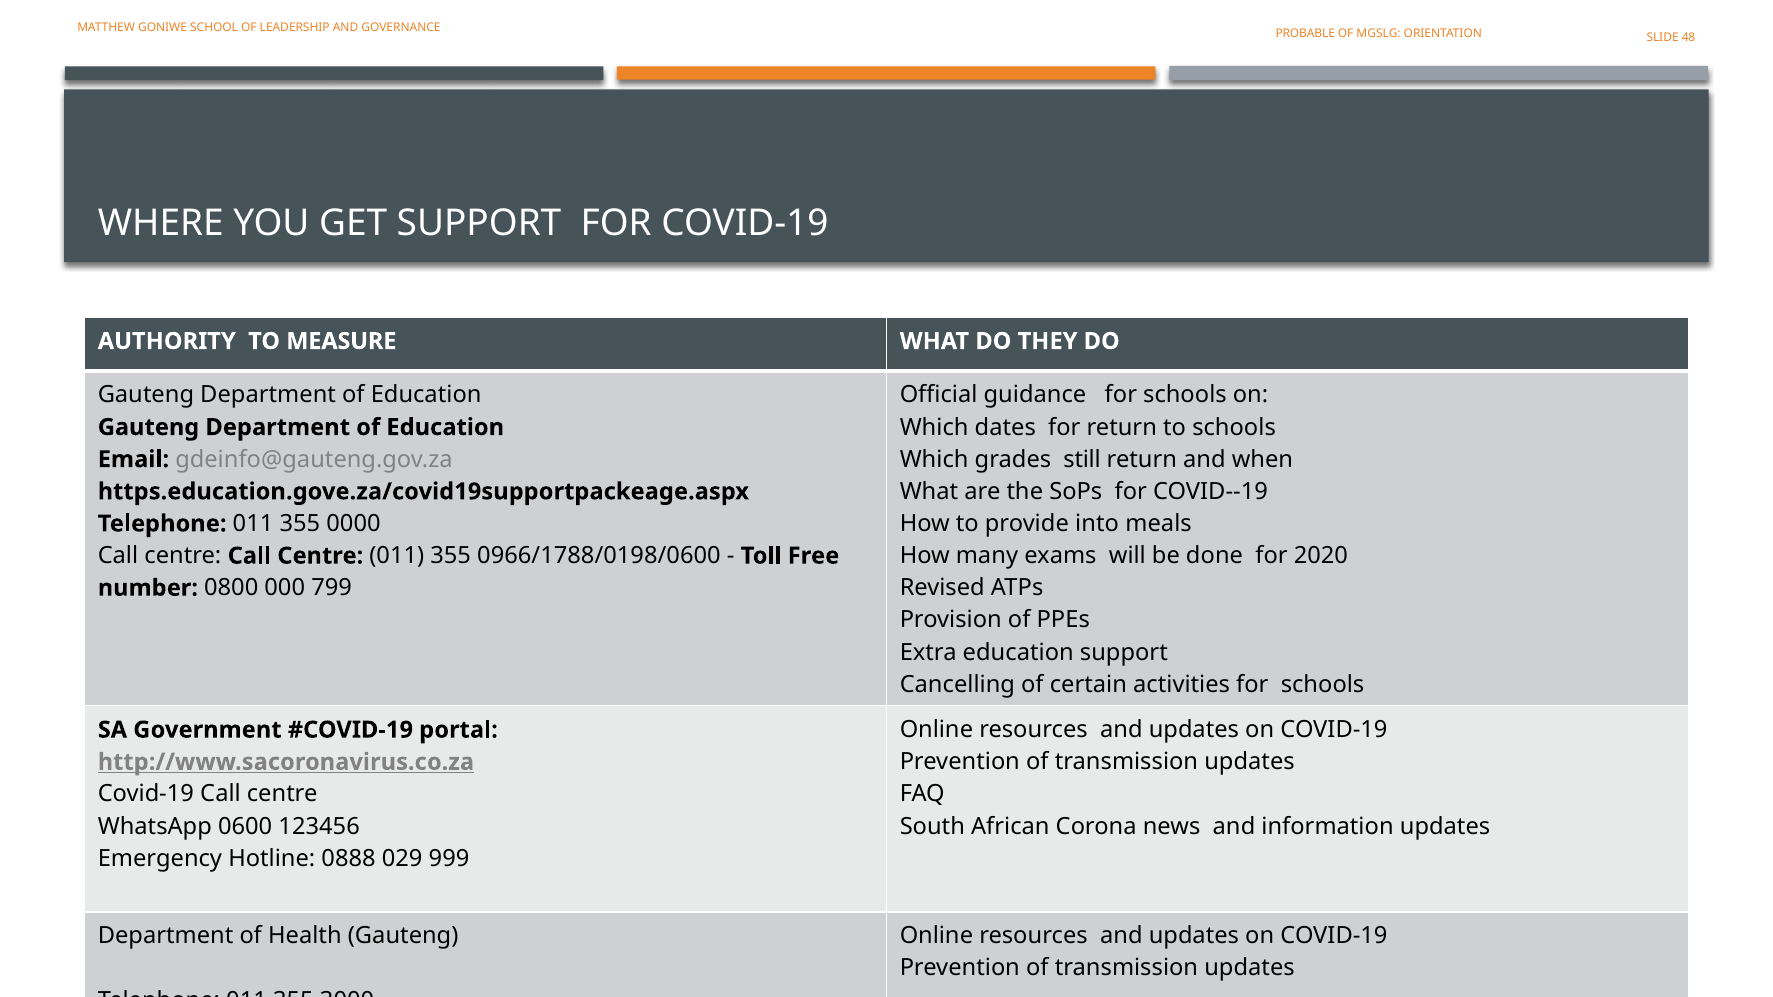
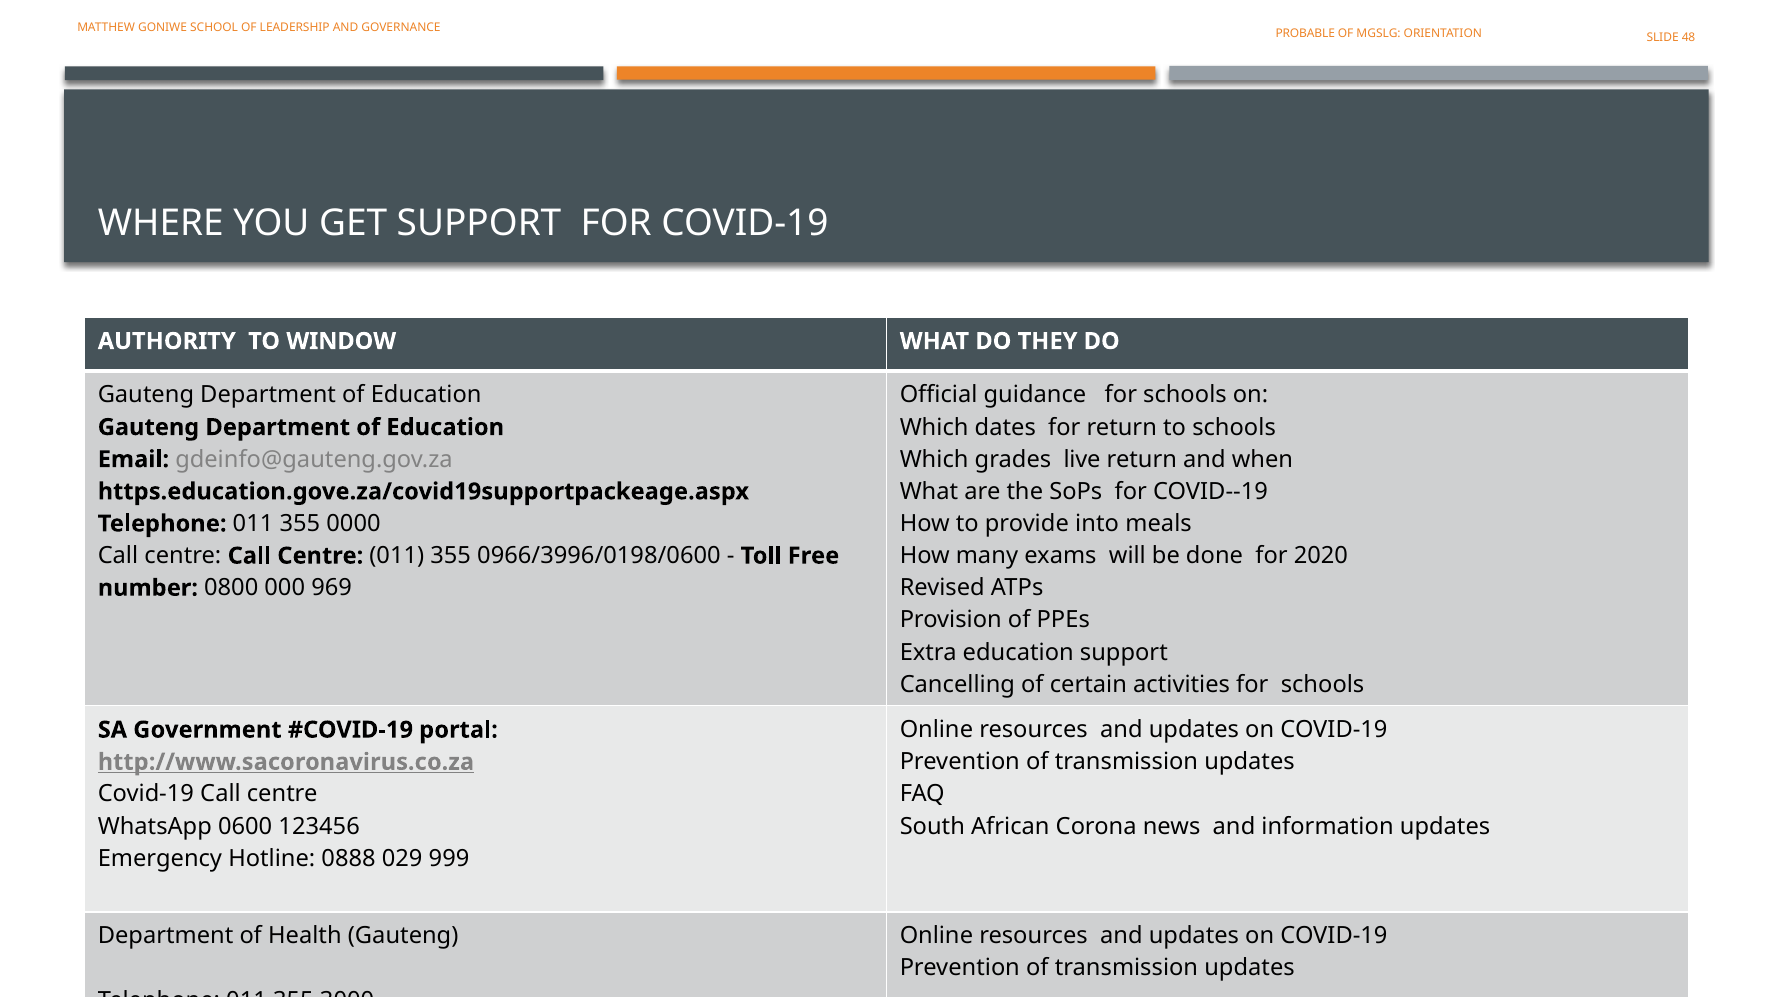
MEASURE: MEASURE -> WINDOW
still: still -> live
0966/1788/0198/0600: 0966/1788/0198/0600 -> 0966/3996/0198/0600
799: 799 -> 969
